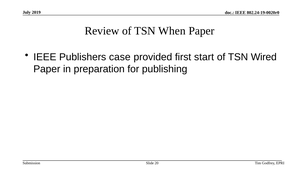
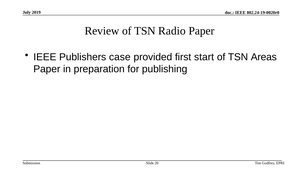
When: When -> Radio
Wired: Wired -> Areas
